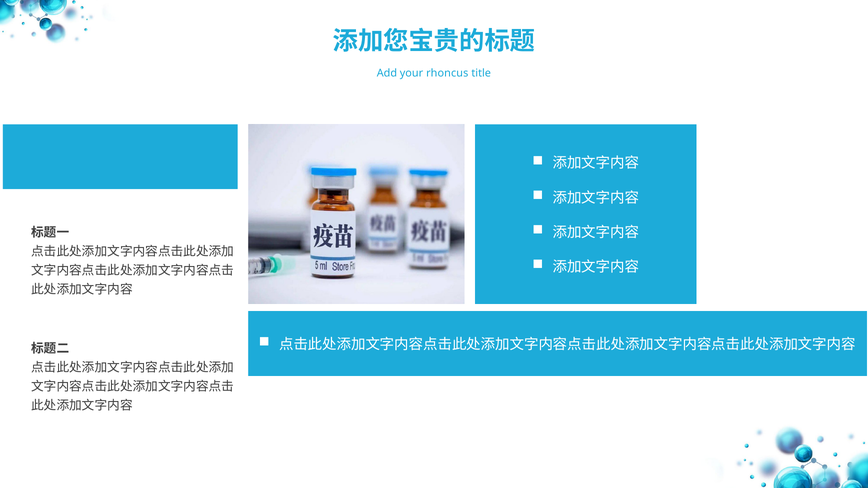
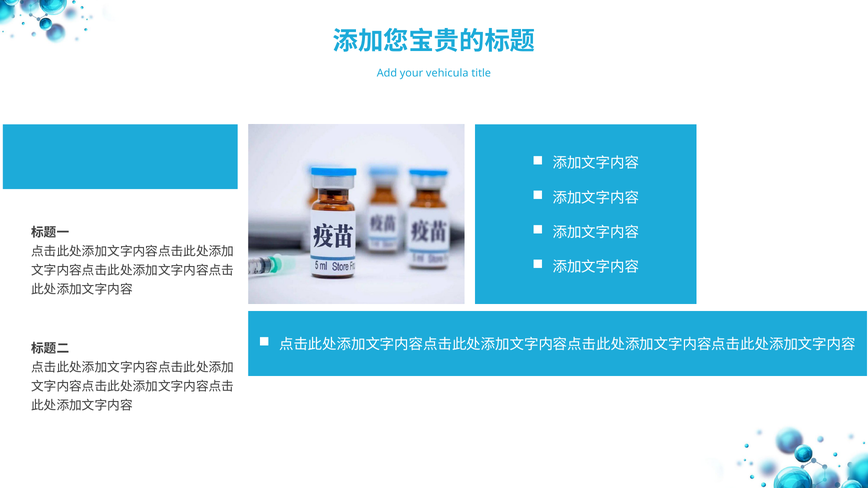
rhoncus: rhoncus -> vehicula
